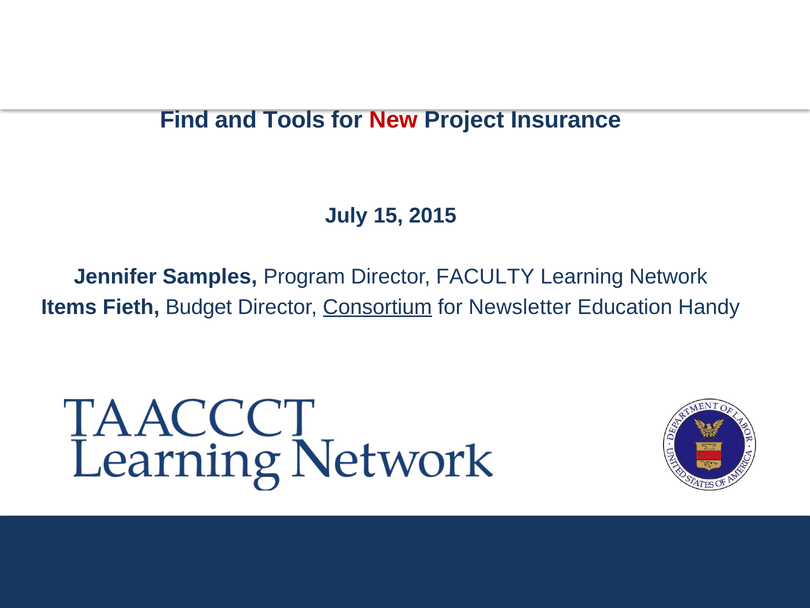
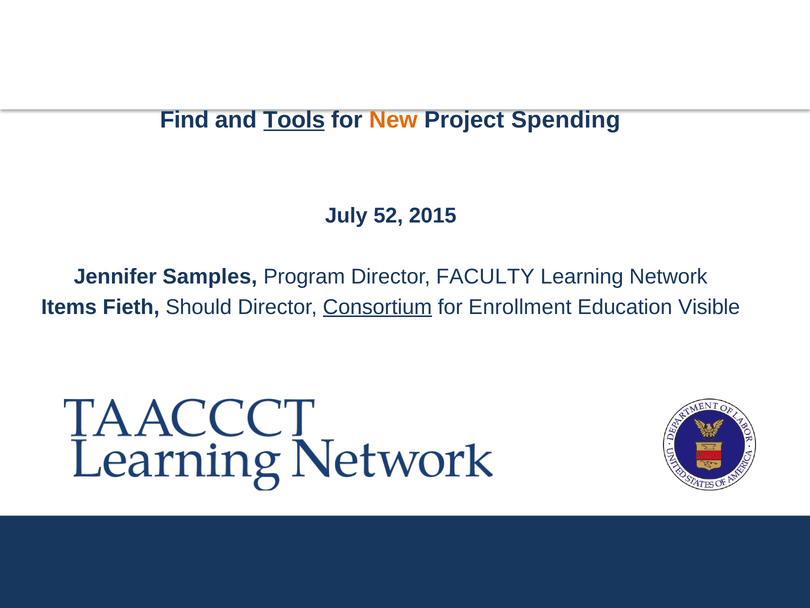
Tools underline: none -> present
New colour: red -> orange
Insurance: Insurance -> Spending
15: 15 -> 52
Budget: Budget -> Should
Newsletter: Newsletter -> Enrollment
Handy: Handy -> Visible
